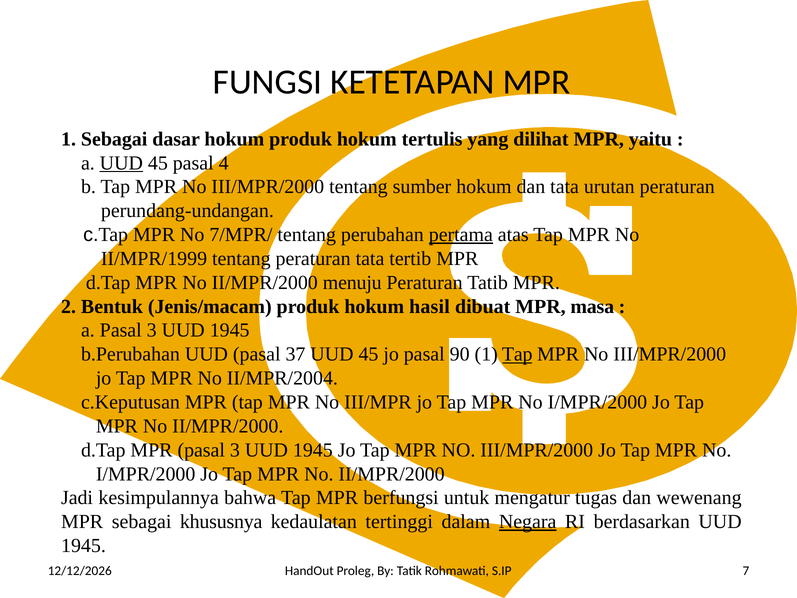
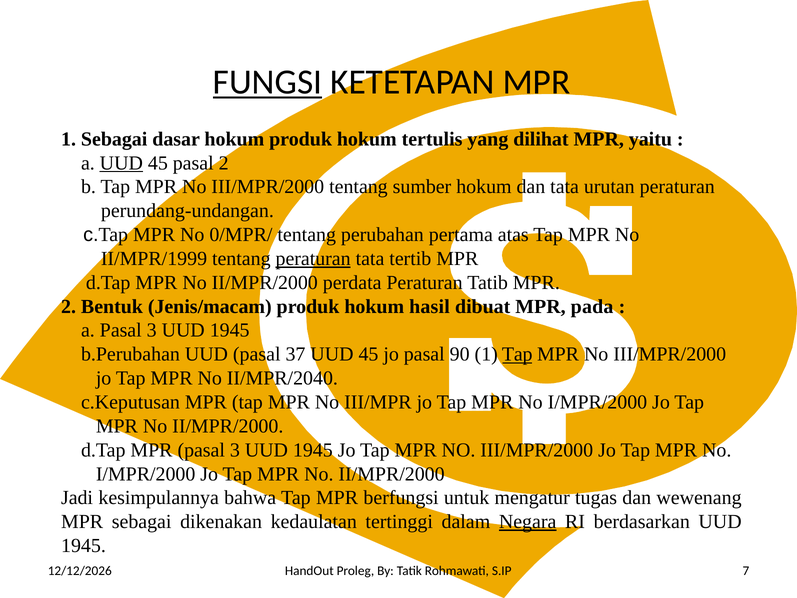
FUNGSI underline: none -> present
pasal 4: 4 -> 2
7/MPR/: 7/MPR/ -> 0/MPR/
pertama underline: present -> none
peraturan at (313, 259) underline: none -> present
menuju: menuju -> perdata
masa: masa -> pada
II/MPR/2004: II/MPR/2004 -> II/MPR/2040
khususnya: khususnya -> dikenakan
